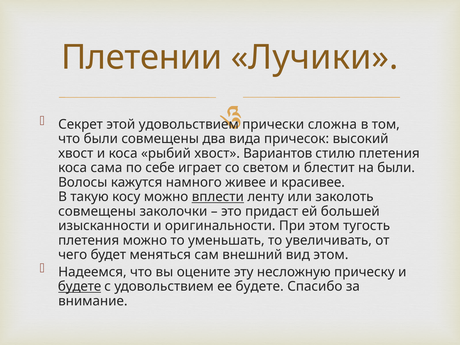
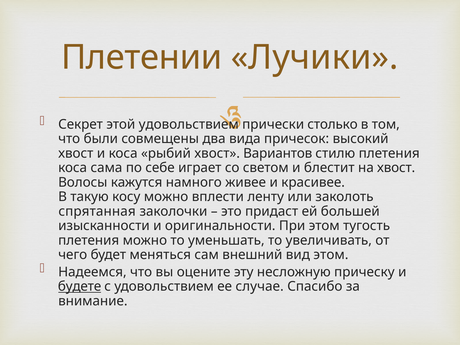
сложна: сложна -> столько
на были: были -> хвост
вплести underline: present -> none
совмещены at (97, 211): совмещены -> спрятанная
ее будете: будете -> случае
